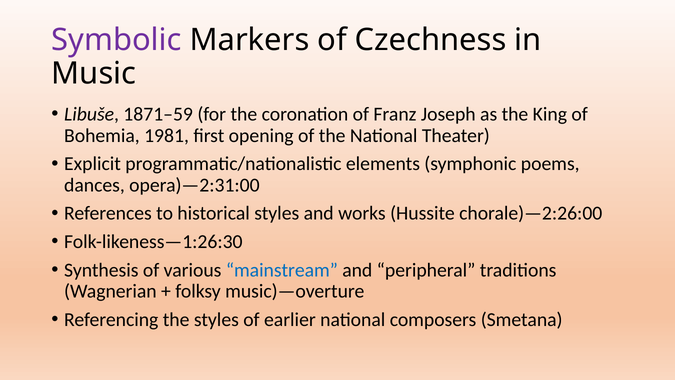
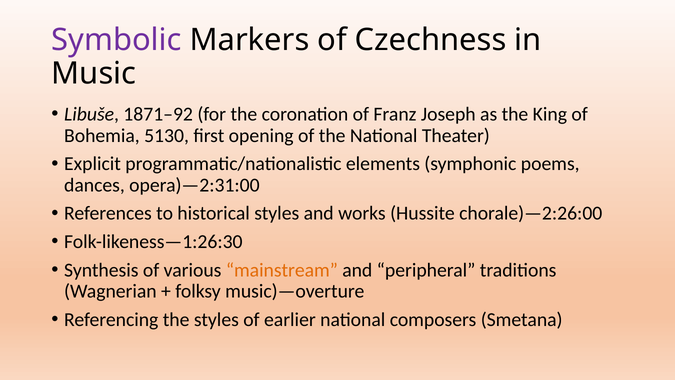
1871–59: 1871–59 -> 1871–92
1981: 1981 -> 5130
mainstream colour: blue -> orange
